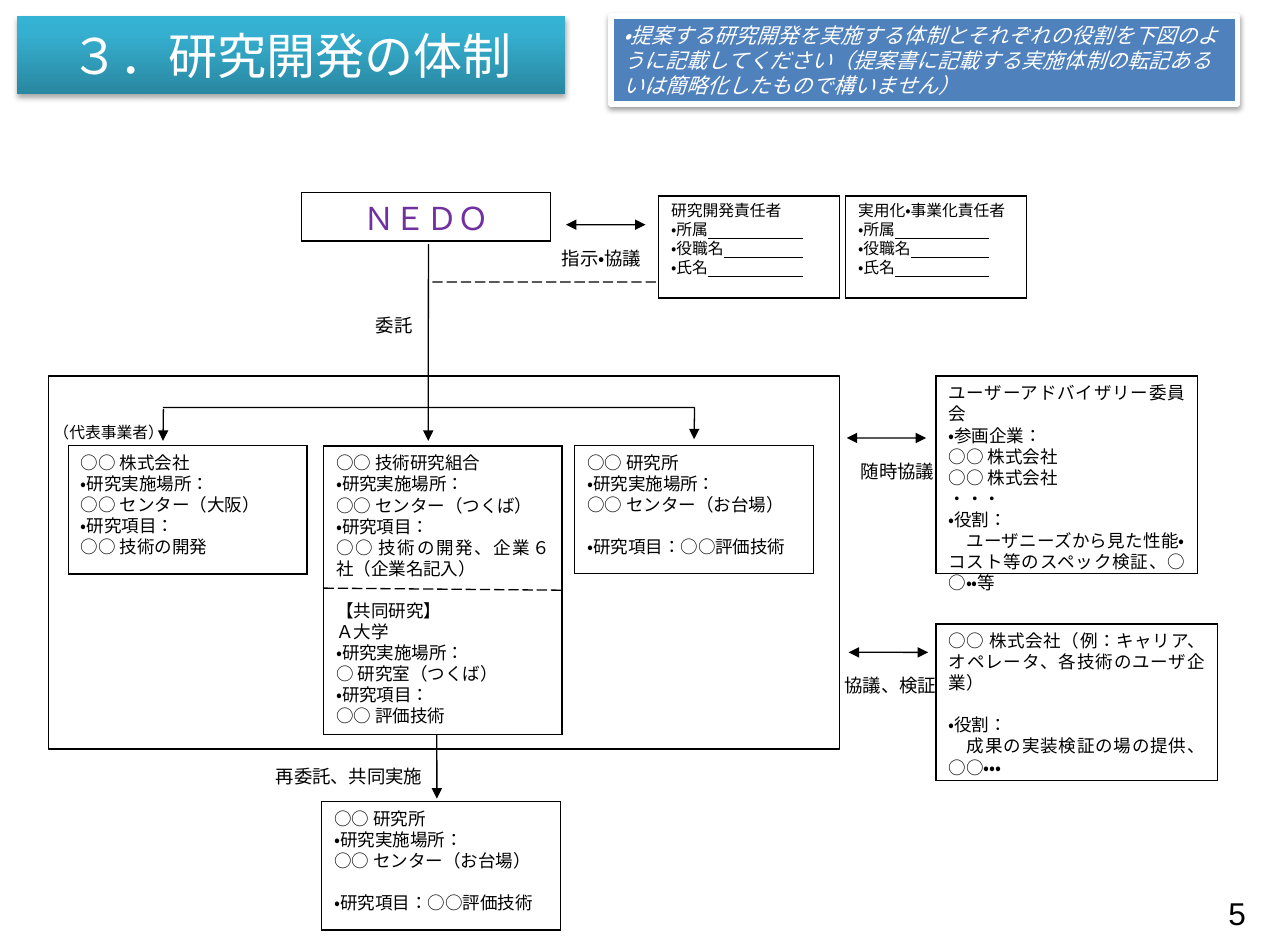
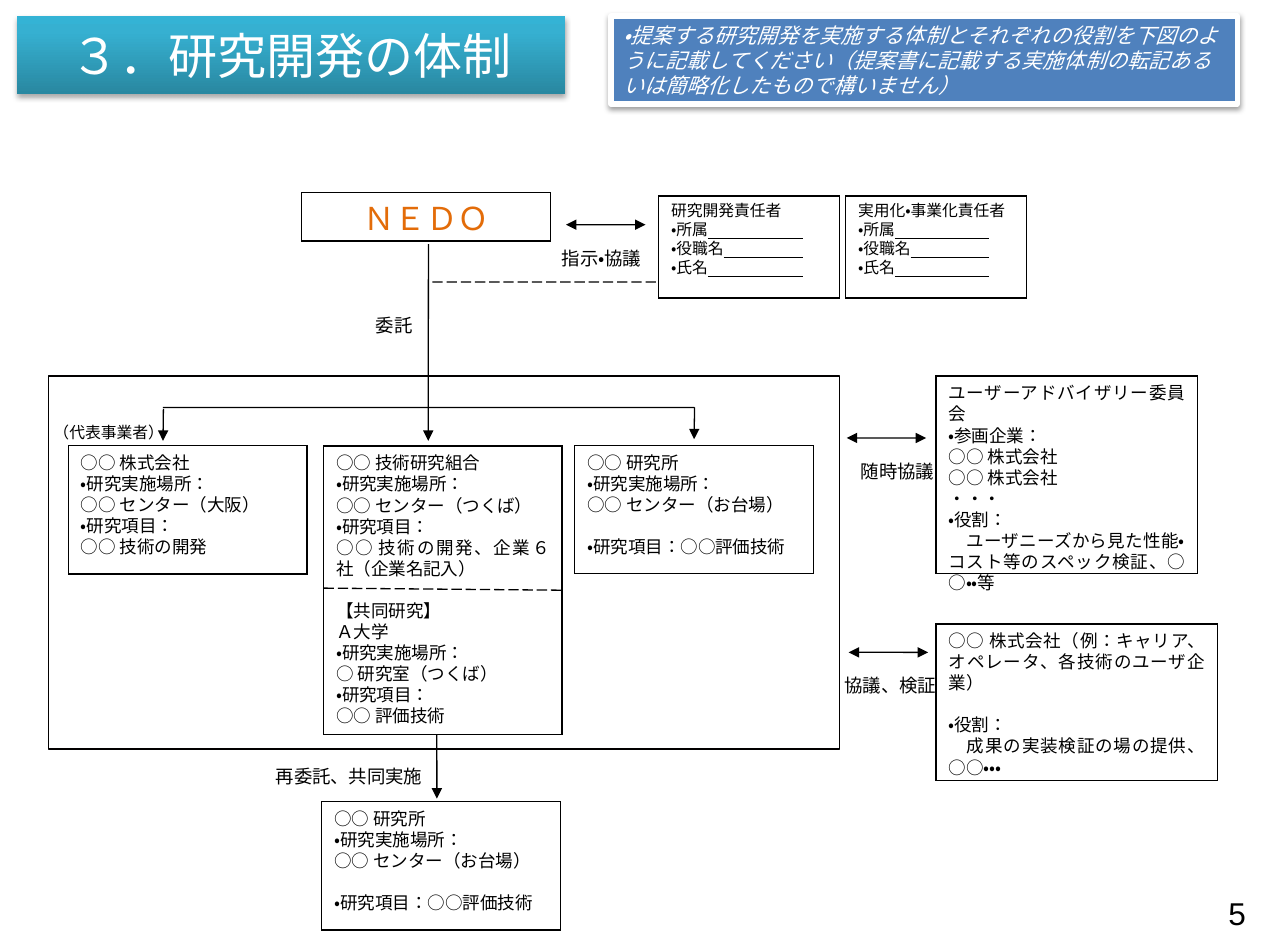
ＮＥＤＯ colour: purple -> orange
